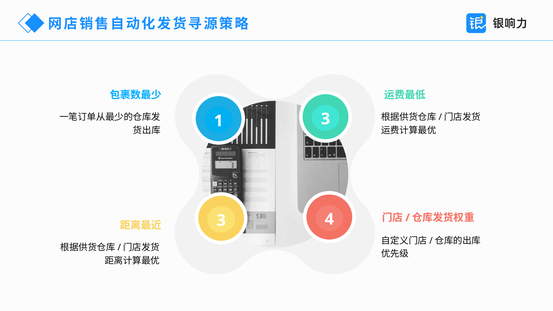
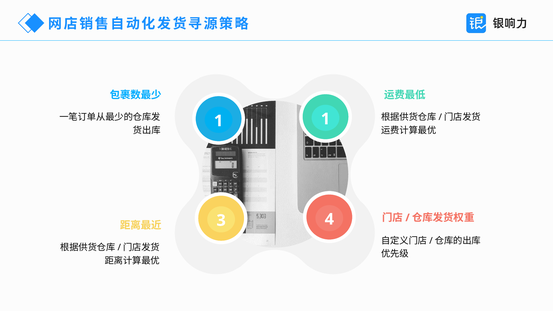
1 3: 3 -> 1
